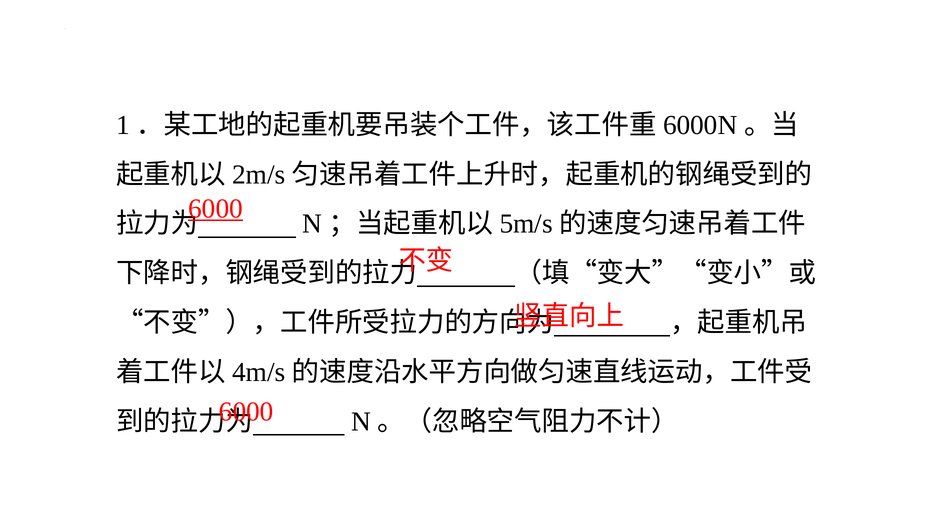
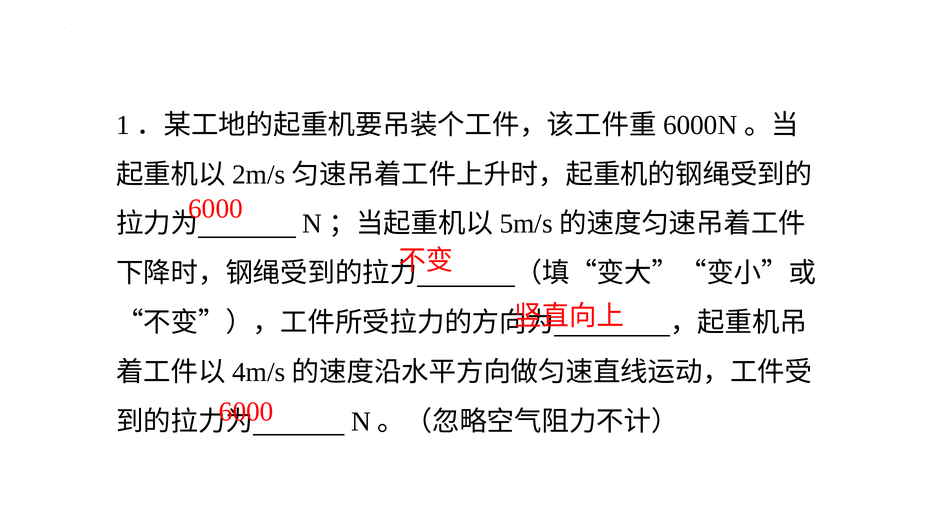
6000 at (216, 208) underline: present -> none
